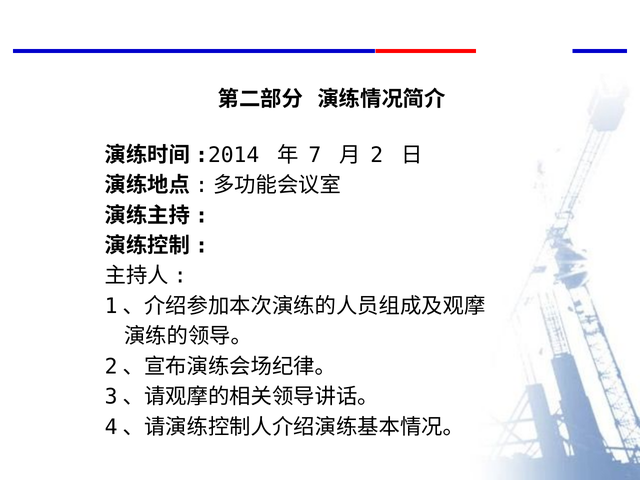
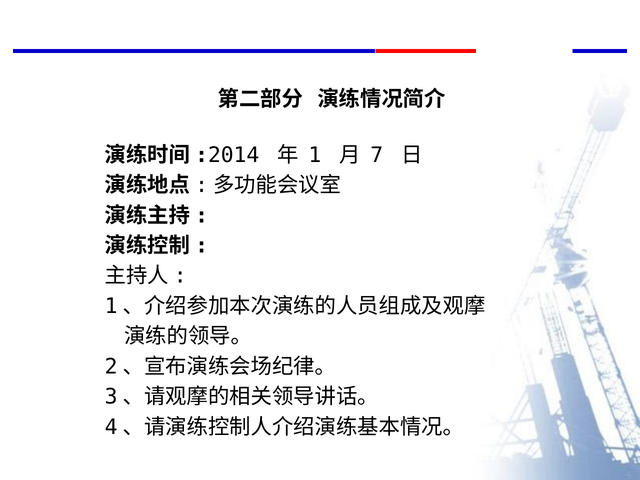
7: 7 -> 1
2: 2 -> 7
